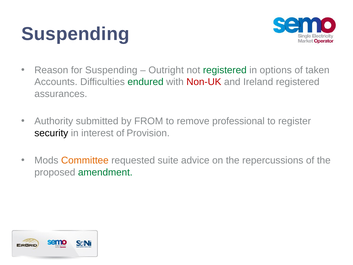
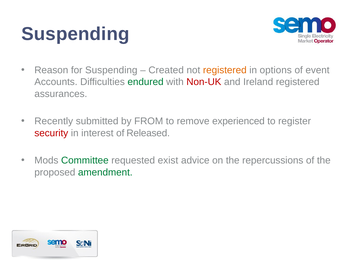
Outright: Outright -> Created
registered at (225, 70) colour: green -> orange
taken: taken -> event
Authority: Authority -> Recently
professional: professional -> experienced
security colour: black -> red
Provision: Provision -> Released
Committee colour: orange -> green
suite: suite -> exist
